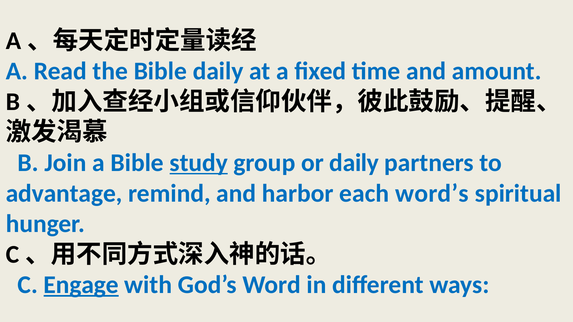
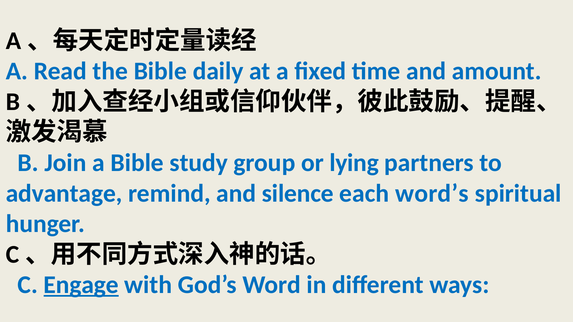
study underline: present -> none
or daily: daily -> lying
harbor: harbor -> silence
